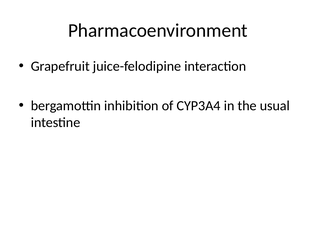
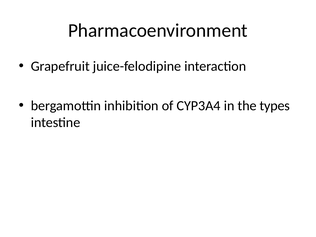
usual: usual -> types
